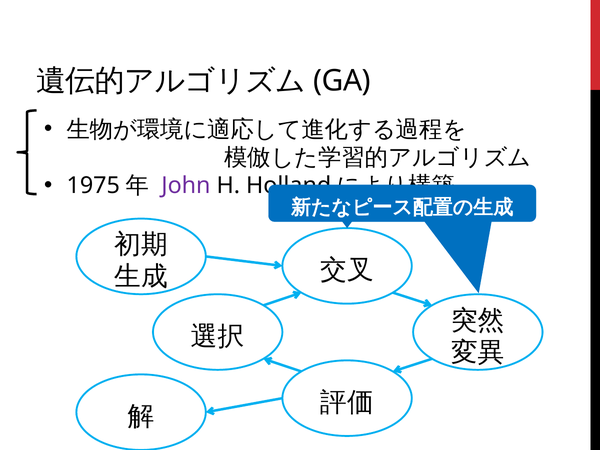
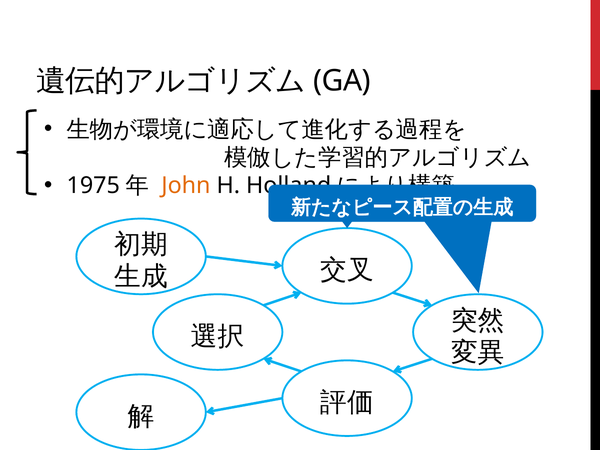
John colour: purple -> orange
